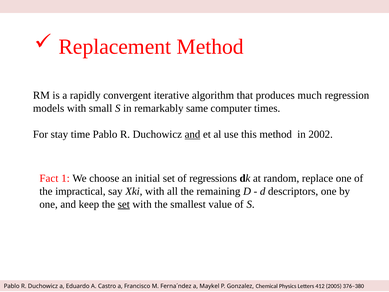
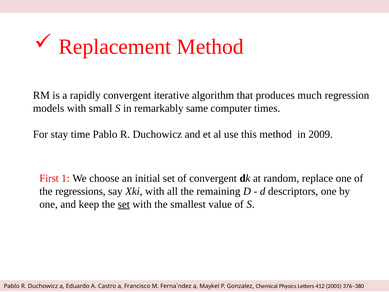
and at (192, 134) underline: present -> none
2002: 2002 -> 2009
Fact: Fact -> First
of regressions: regressions -> convergent
impractical: impractical -> regressions
